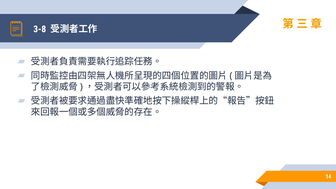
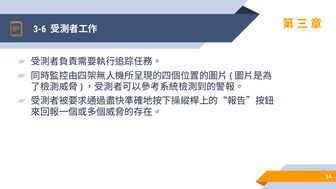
3-8: 3-8 -> 3-6
